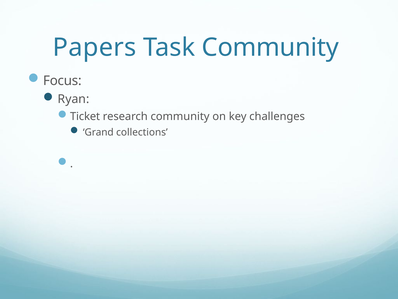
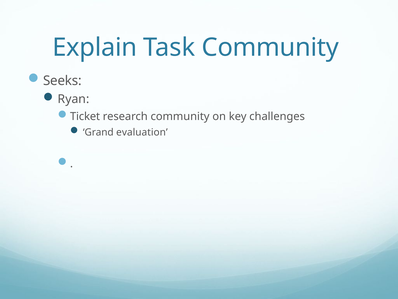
Papers: Papers -> Explain
Focus: Focus -> Seeks
collections: collections -> evaluation
